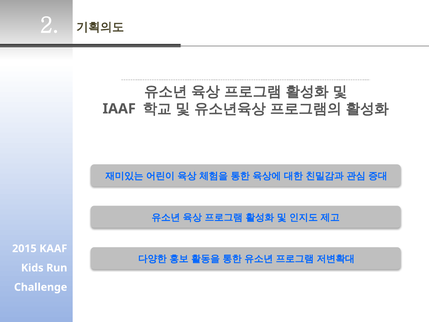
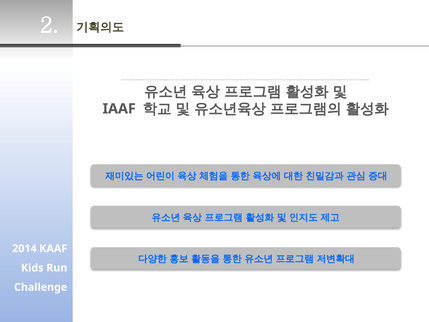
2015: 2015 -> 2014
